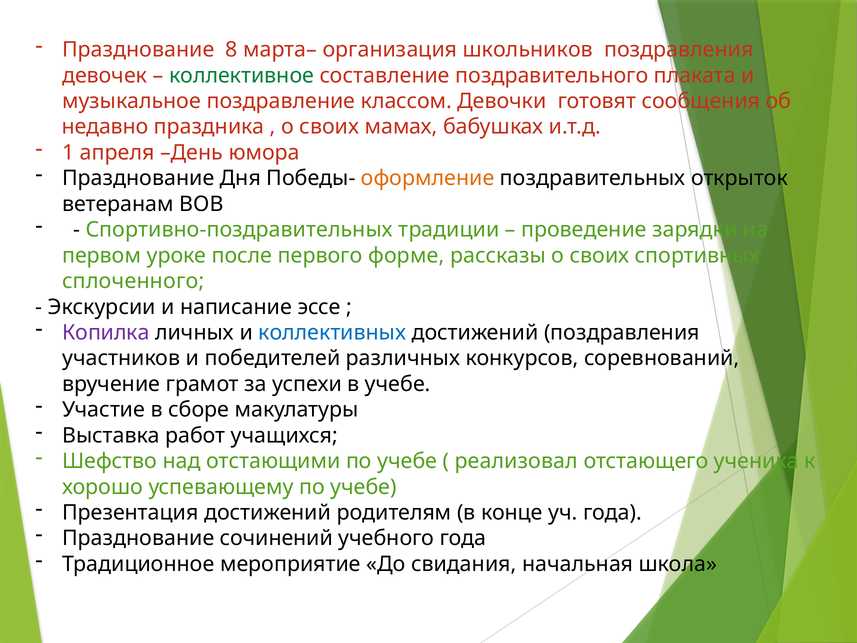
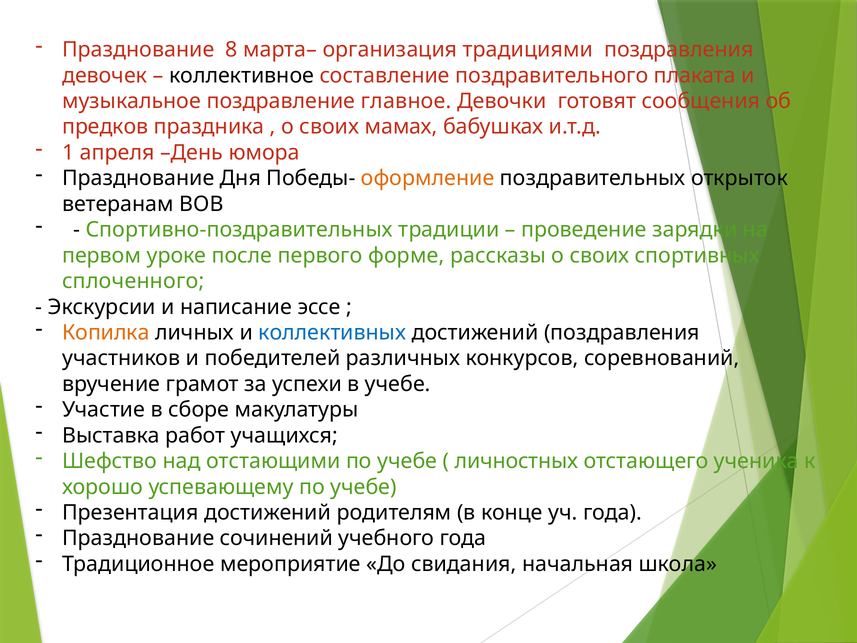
школьников: школьников -> традициями
коллективное colour: green -> black
классом: классом -> главное
недавно: недавно -> предков
Копилка colour: purple -> orange
реализовал: реализовал -> личностных
